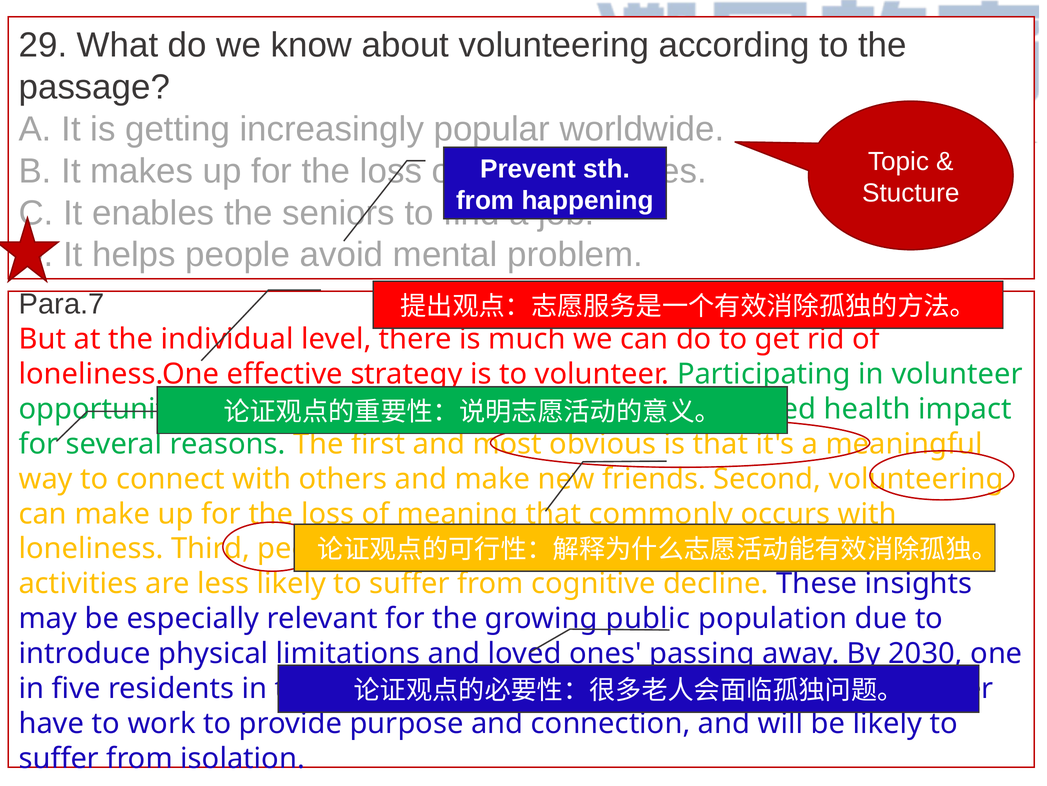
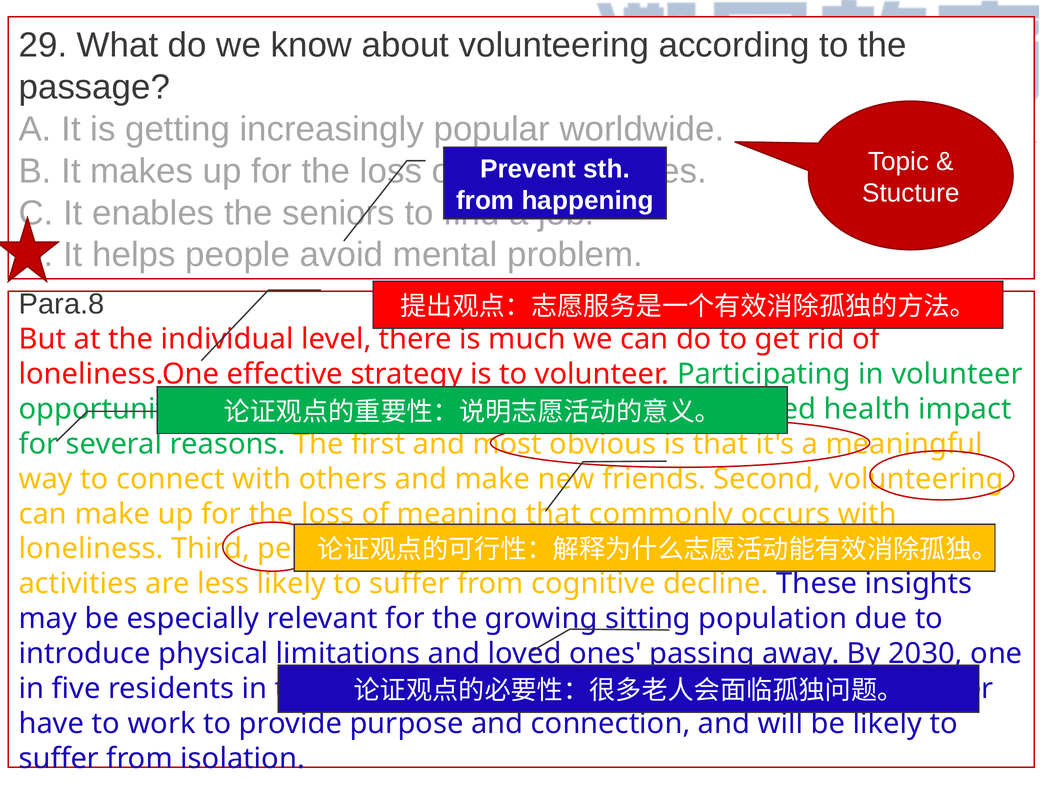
Para.7: Para.7 -> Para.8
public: public -> sitting
